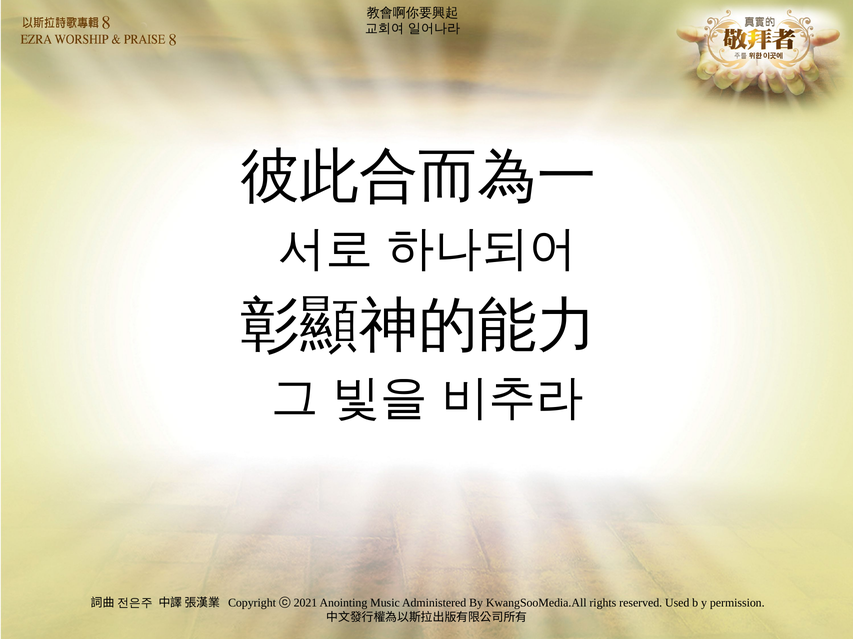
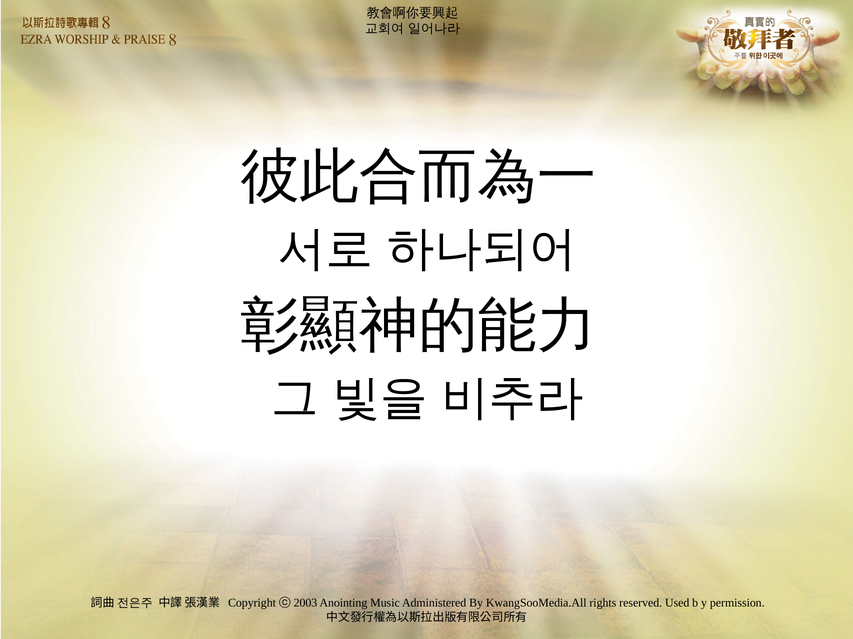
2021: 2021 -> 2003
